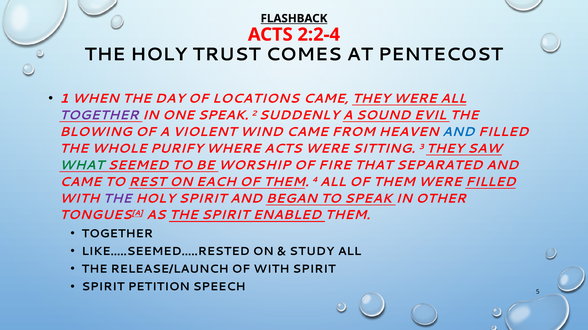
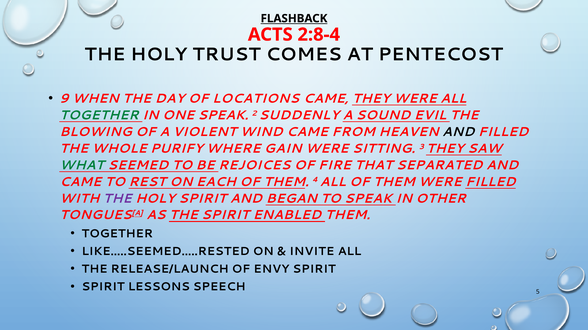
2:2-4: 2:2-4 -> 2:8-4
1: 1 -> 9
TOGETHER at (99, 116) colour: purple -> green
AND at (458, 132) colour: blue -> black
WHERE ACTS: ACTS -> GAIN
WORSHIP: WORSHIP -> REJOICES
STUDY: STUDY -> INVITE
OF WITH: WITH -> ENVY
PETITION: PETITION -> LESSONS
